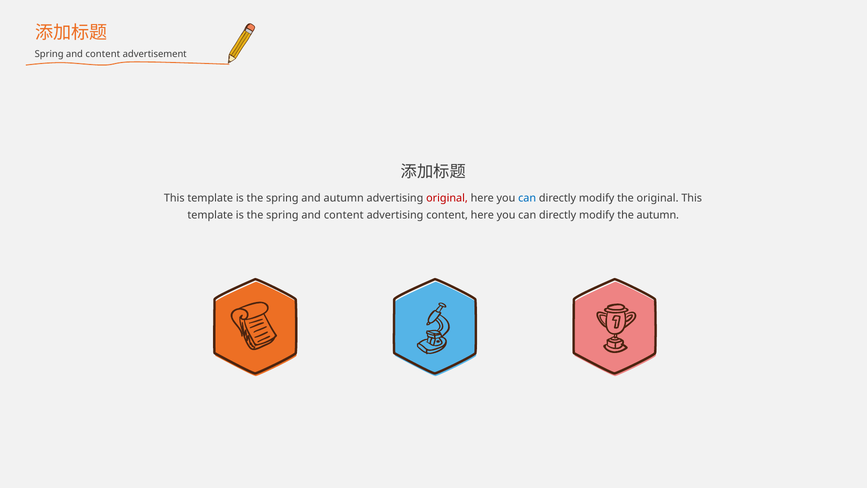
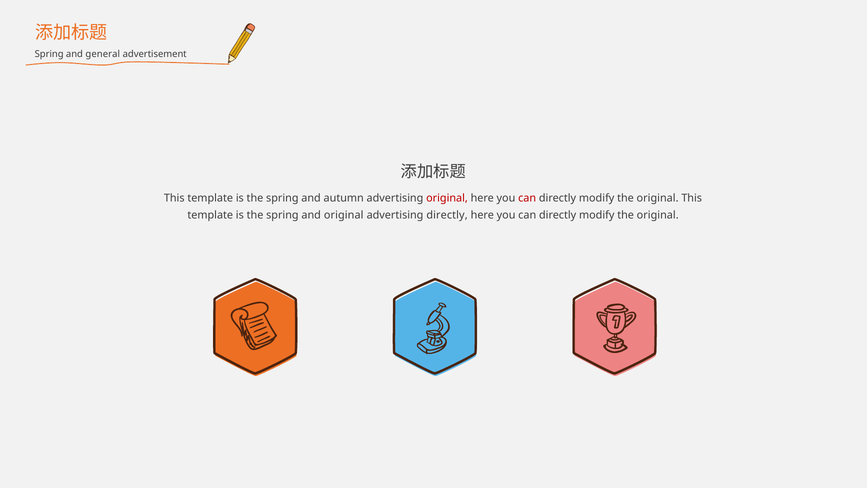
content at (103, 54): content -> general
can at (527, 198) colour: blue -> red
the spring and content: content -> original
advertising content: content -> directly
autumn at (658, 215): autumn -> original
